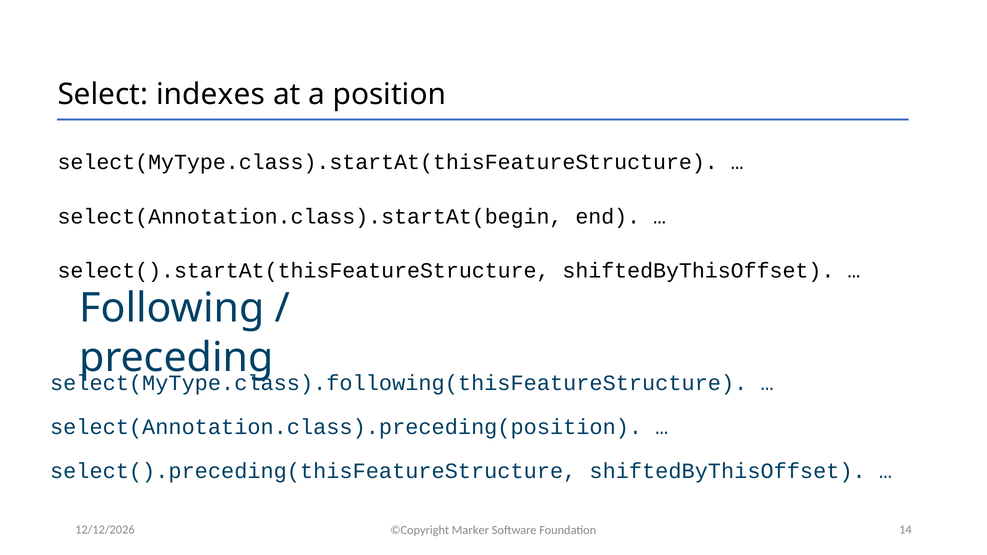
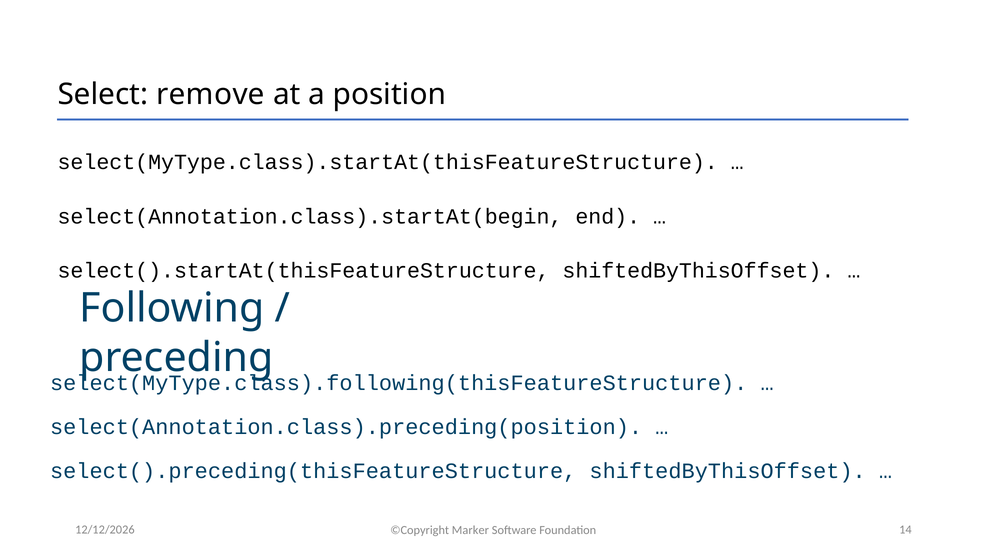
indexes: indexes -> remove
